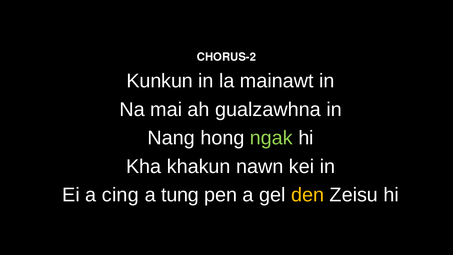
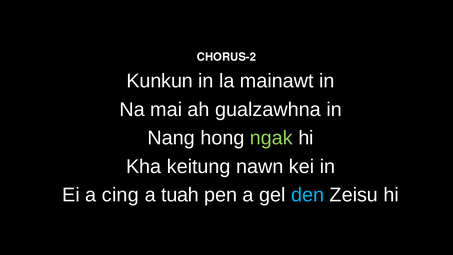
khakun: khakun -> keitung
tung: tung -> tuah
den colour: yellow -> light blue
